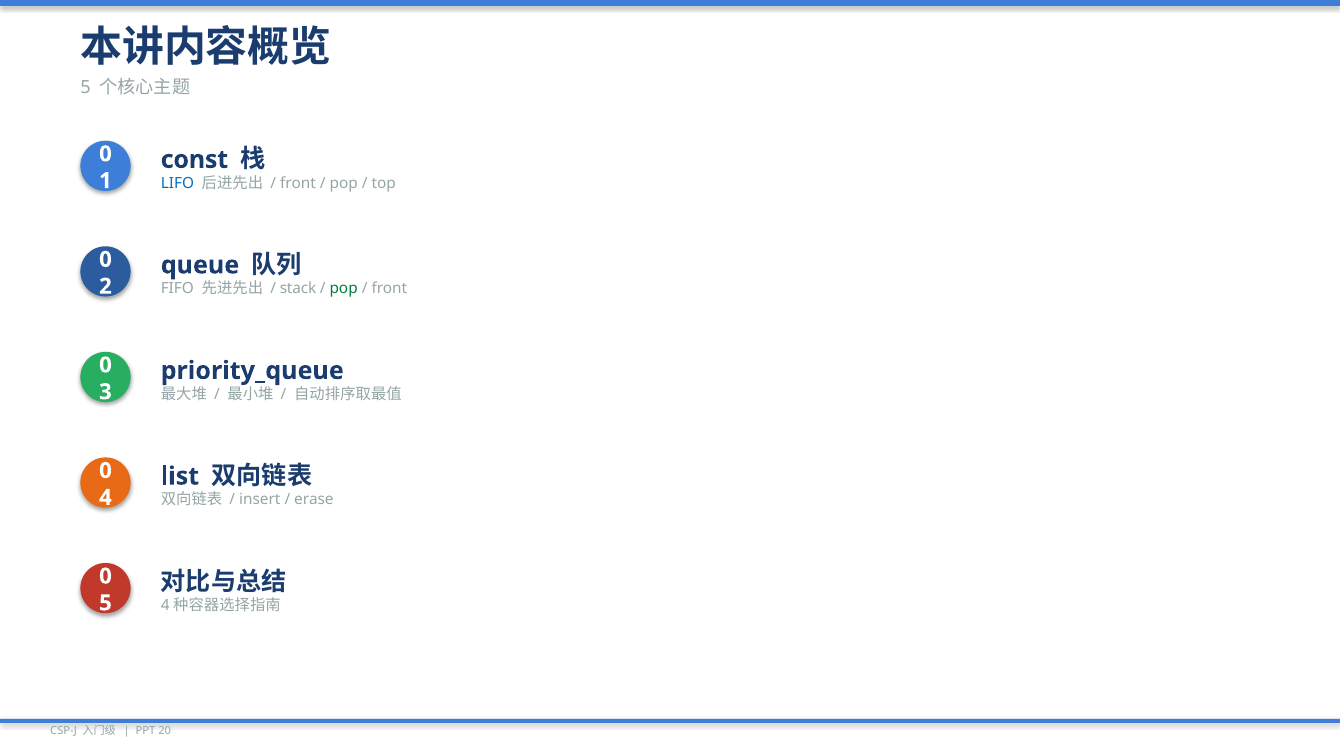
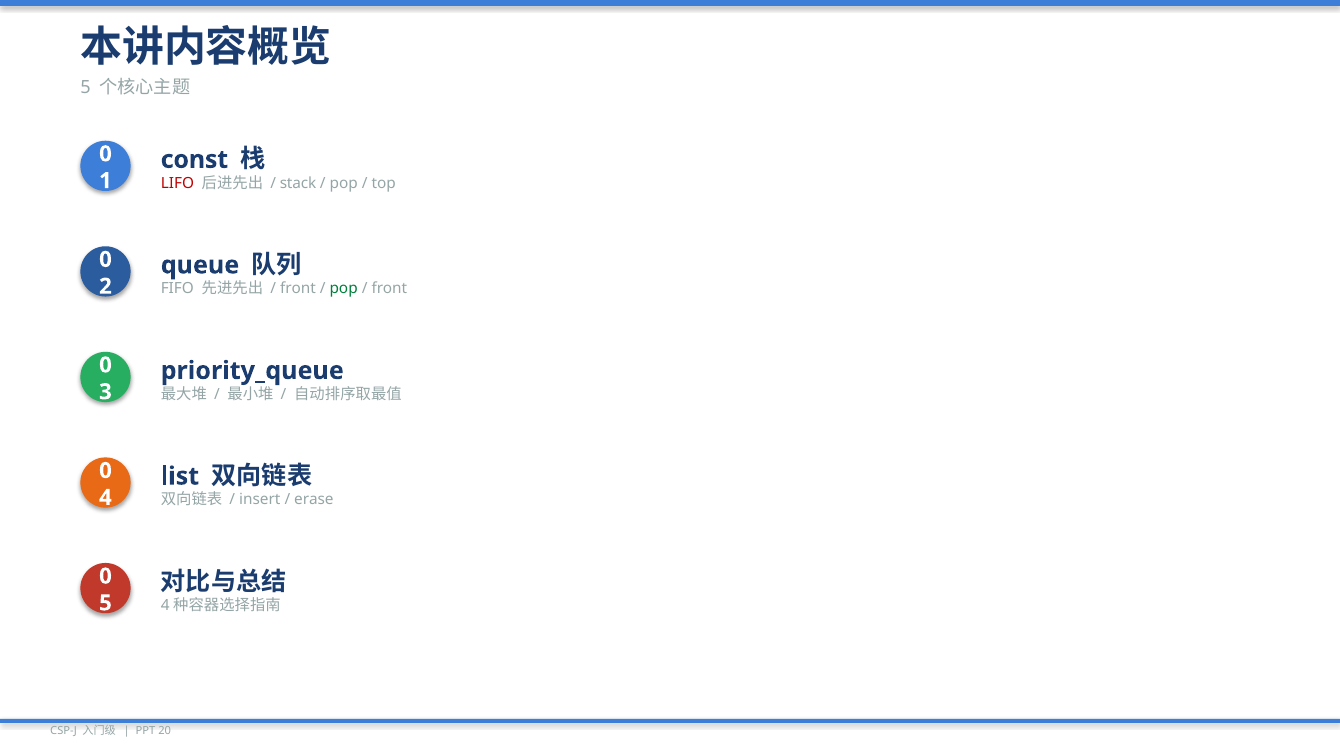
LIFO colour: blue -> red
front at (298, 183): front -> stack
stack at (298, 289): stack -> front
